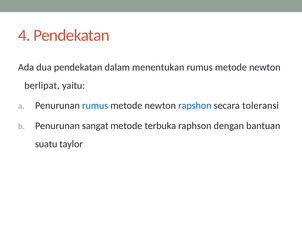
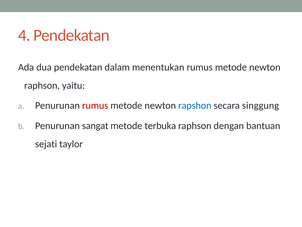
berlipat at (42, 85): berlipat -> raphson
rumus at (95, 105) colour: blue -> red
toleransi: toleransi -> singgung
suatu: suatu -> sejati
